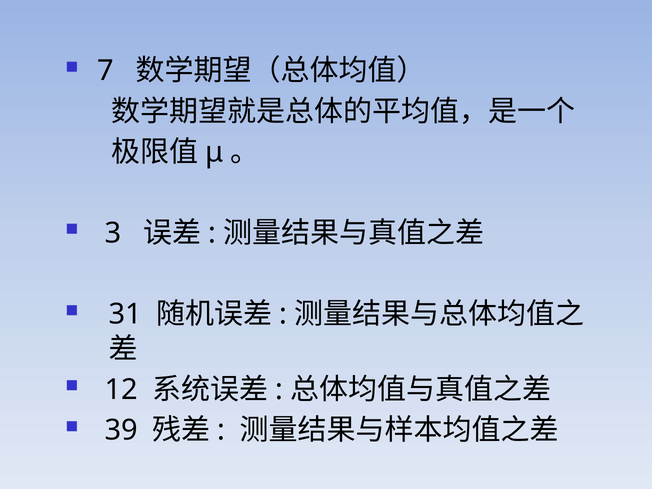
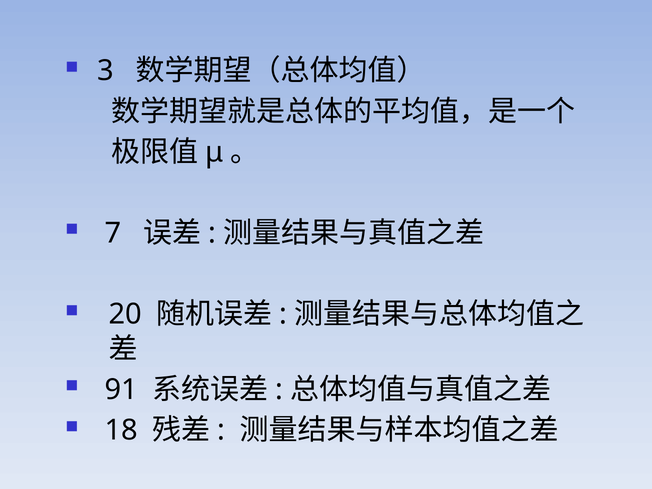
7: 7 -> 3
3: 3 -> 7
31: 31 -> 20
12: 12 -> 91
39: 39 -> 18
